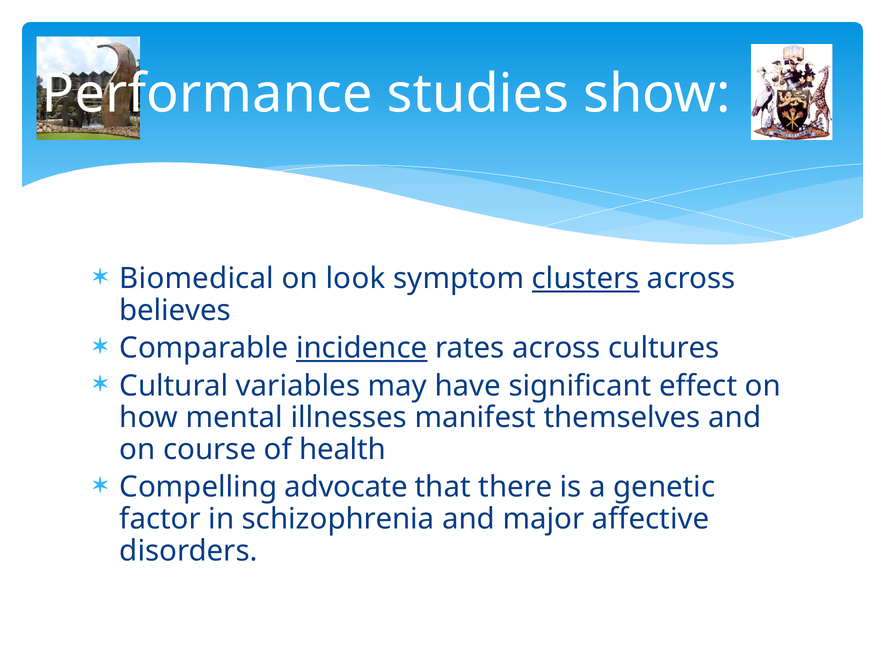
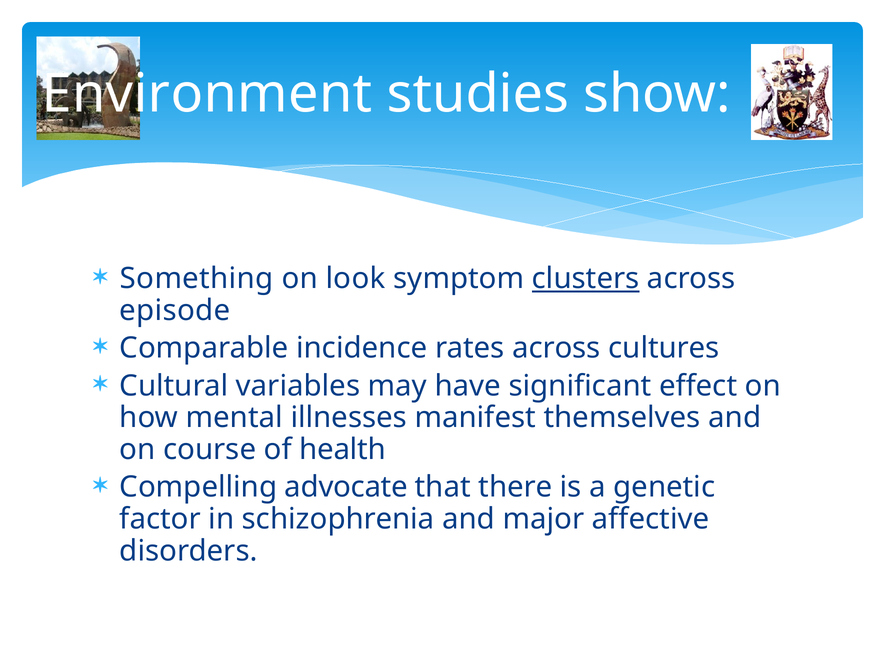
Performance: Performance -> Environment
Biomedical: Biomedical -> Something
believes: believes -> episode
incidence underline: present -> none
